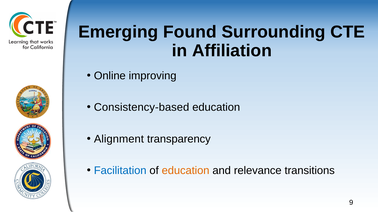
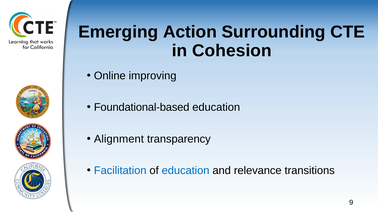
Found: Found -> Action
Affiliation: Affiliation -> Cohesion
Consistency-based: Consistency-based -> Foundational-based
education at (186, 171) colour: orange -> blue
